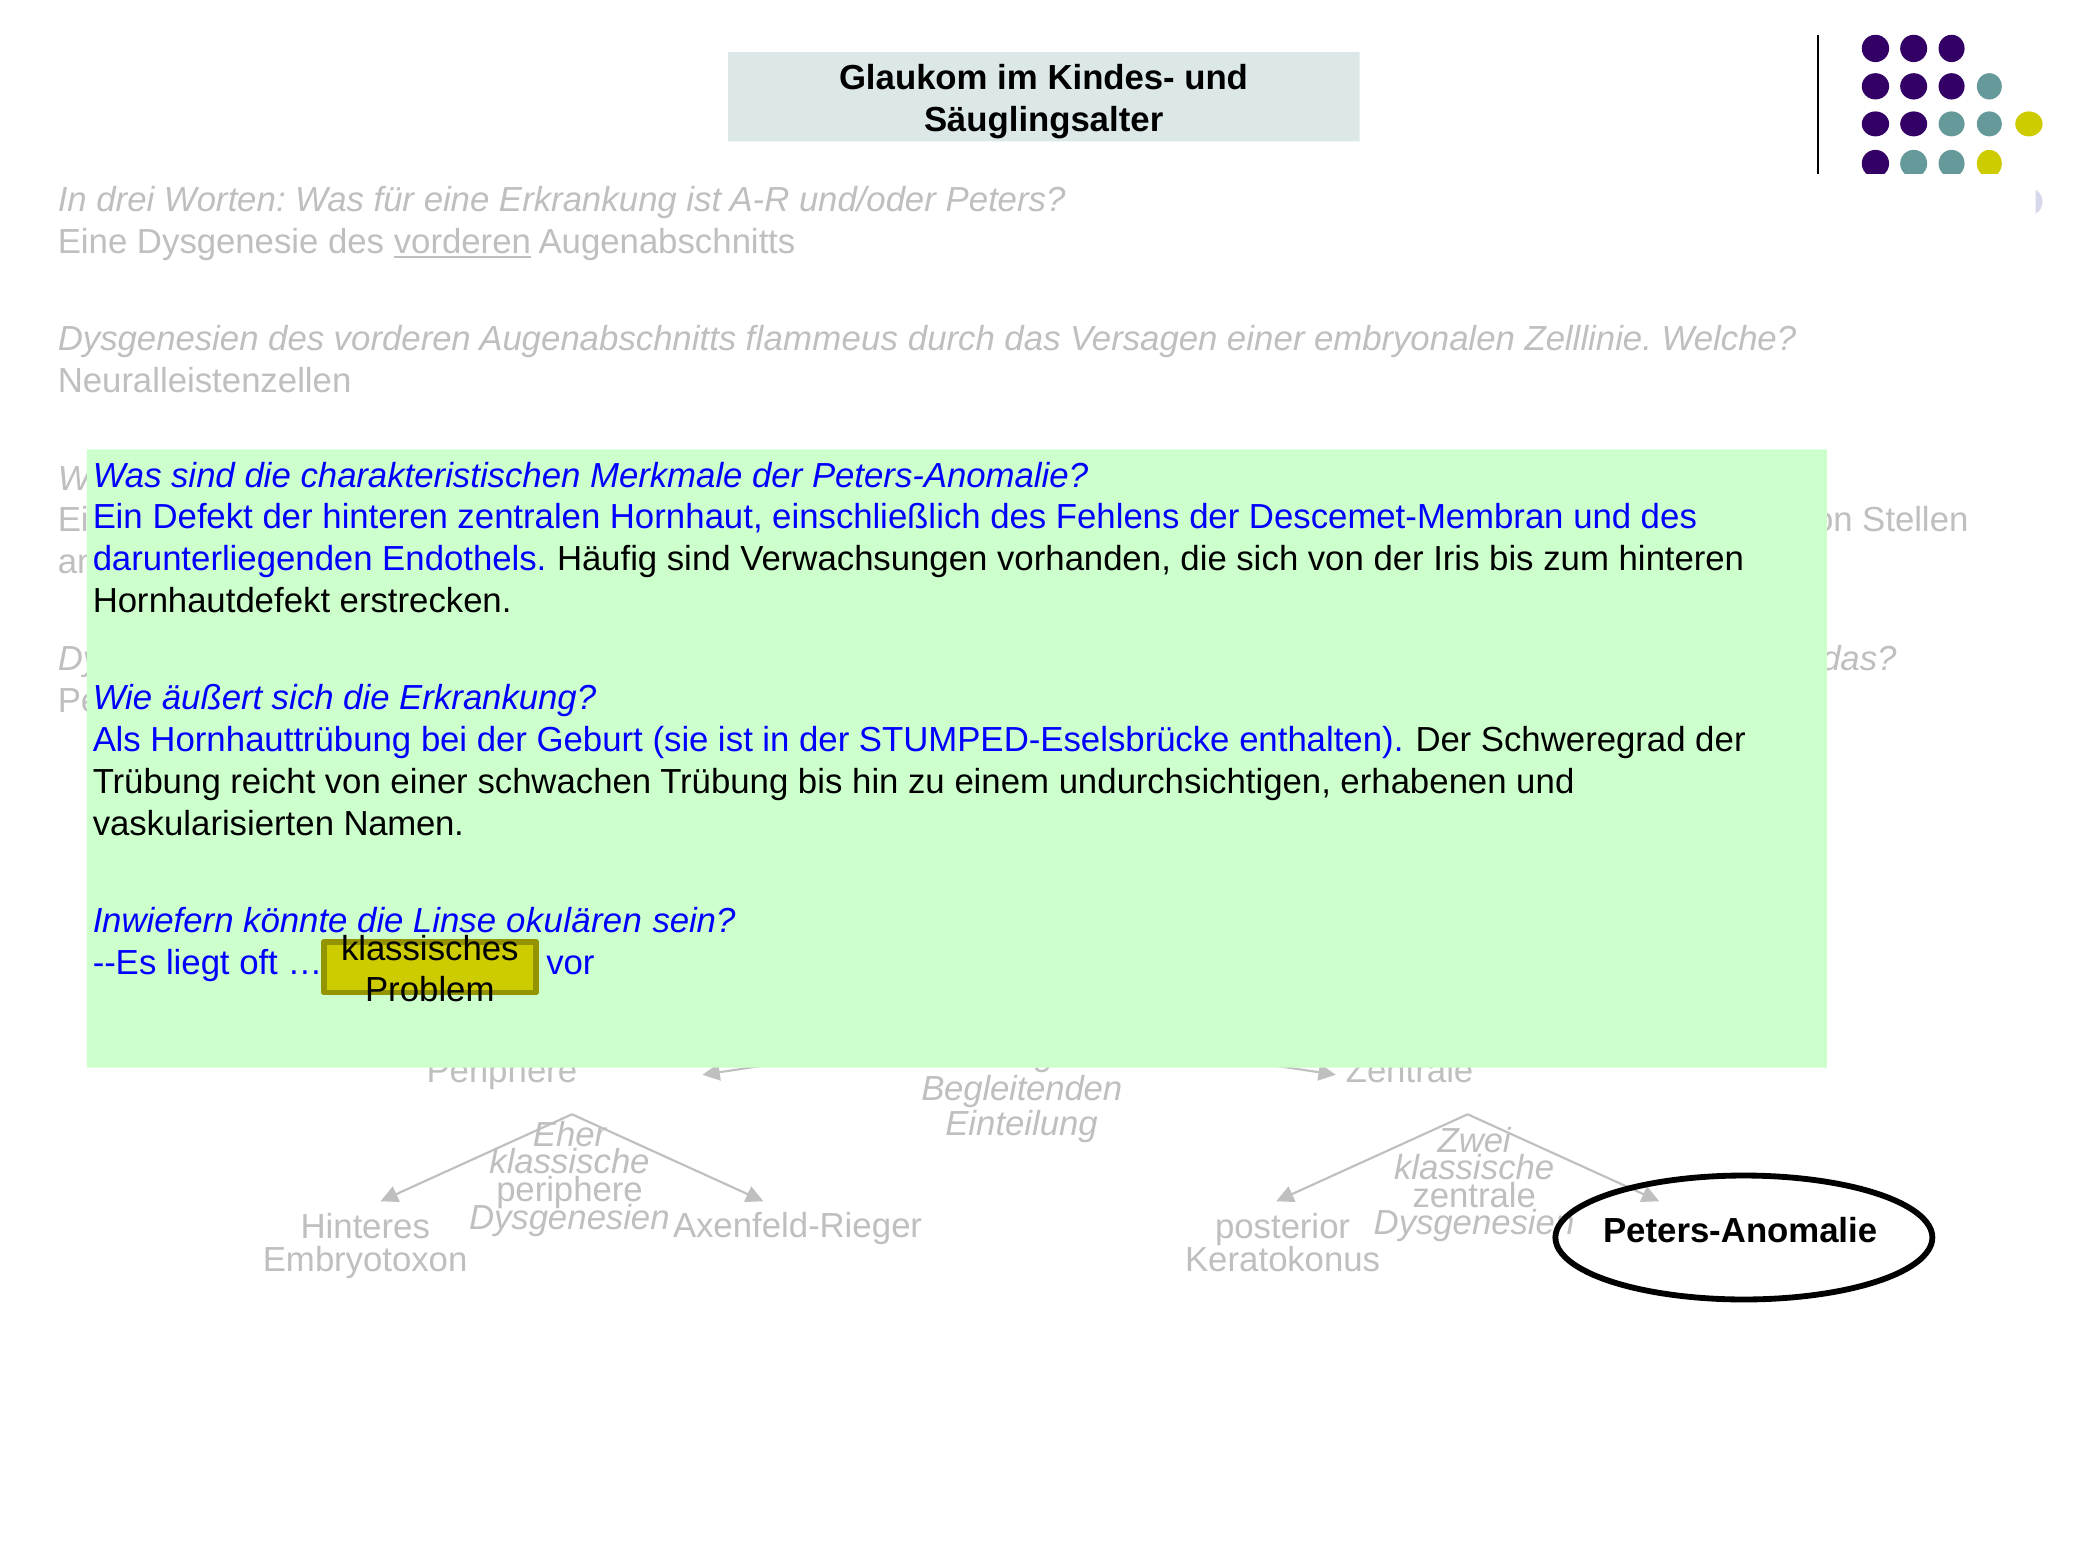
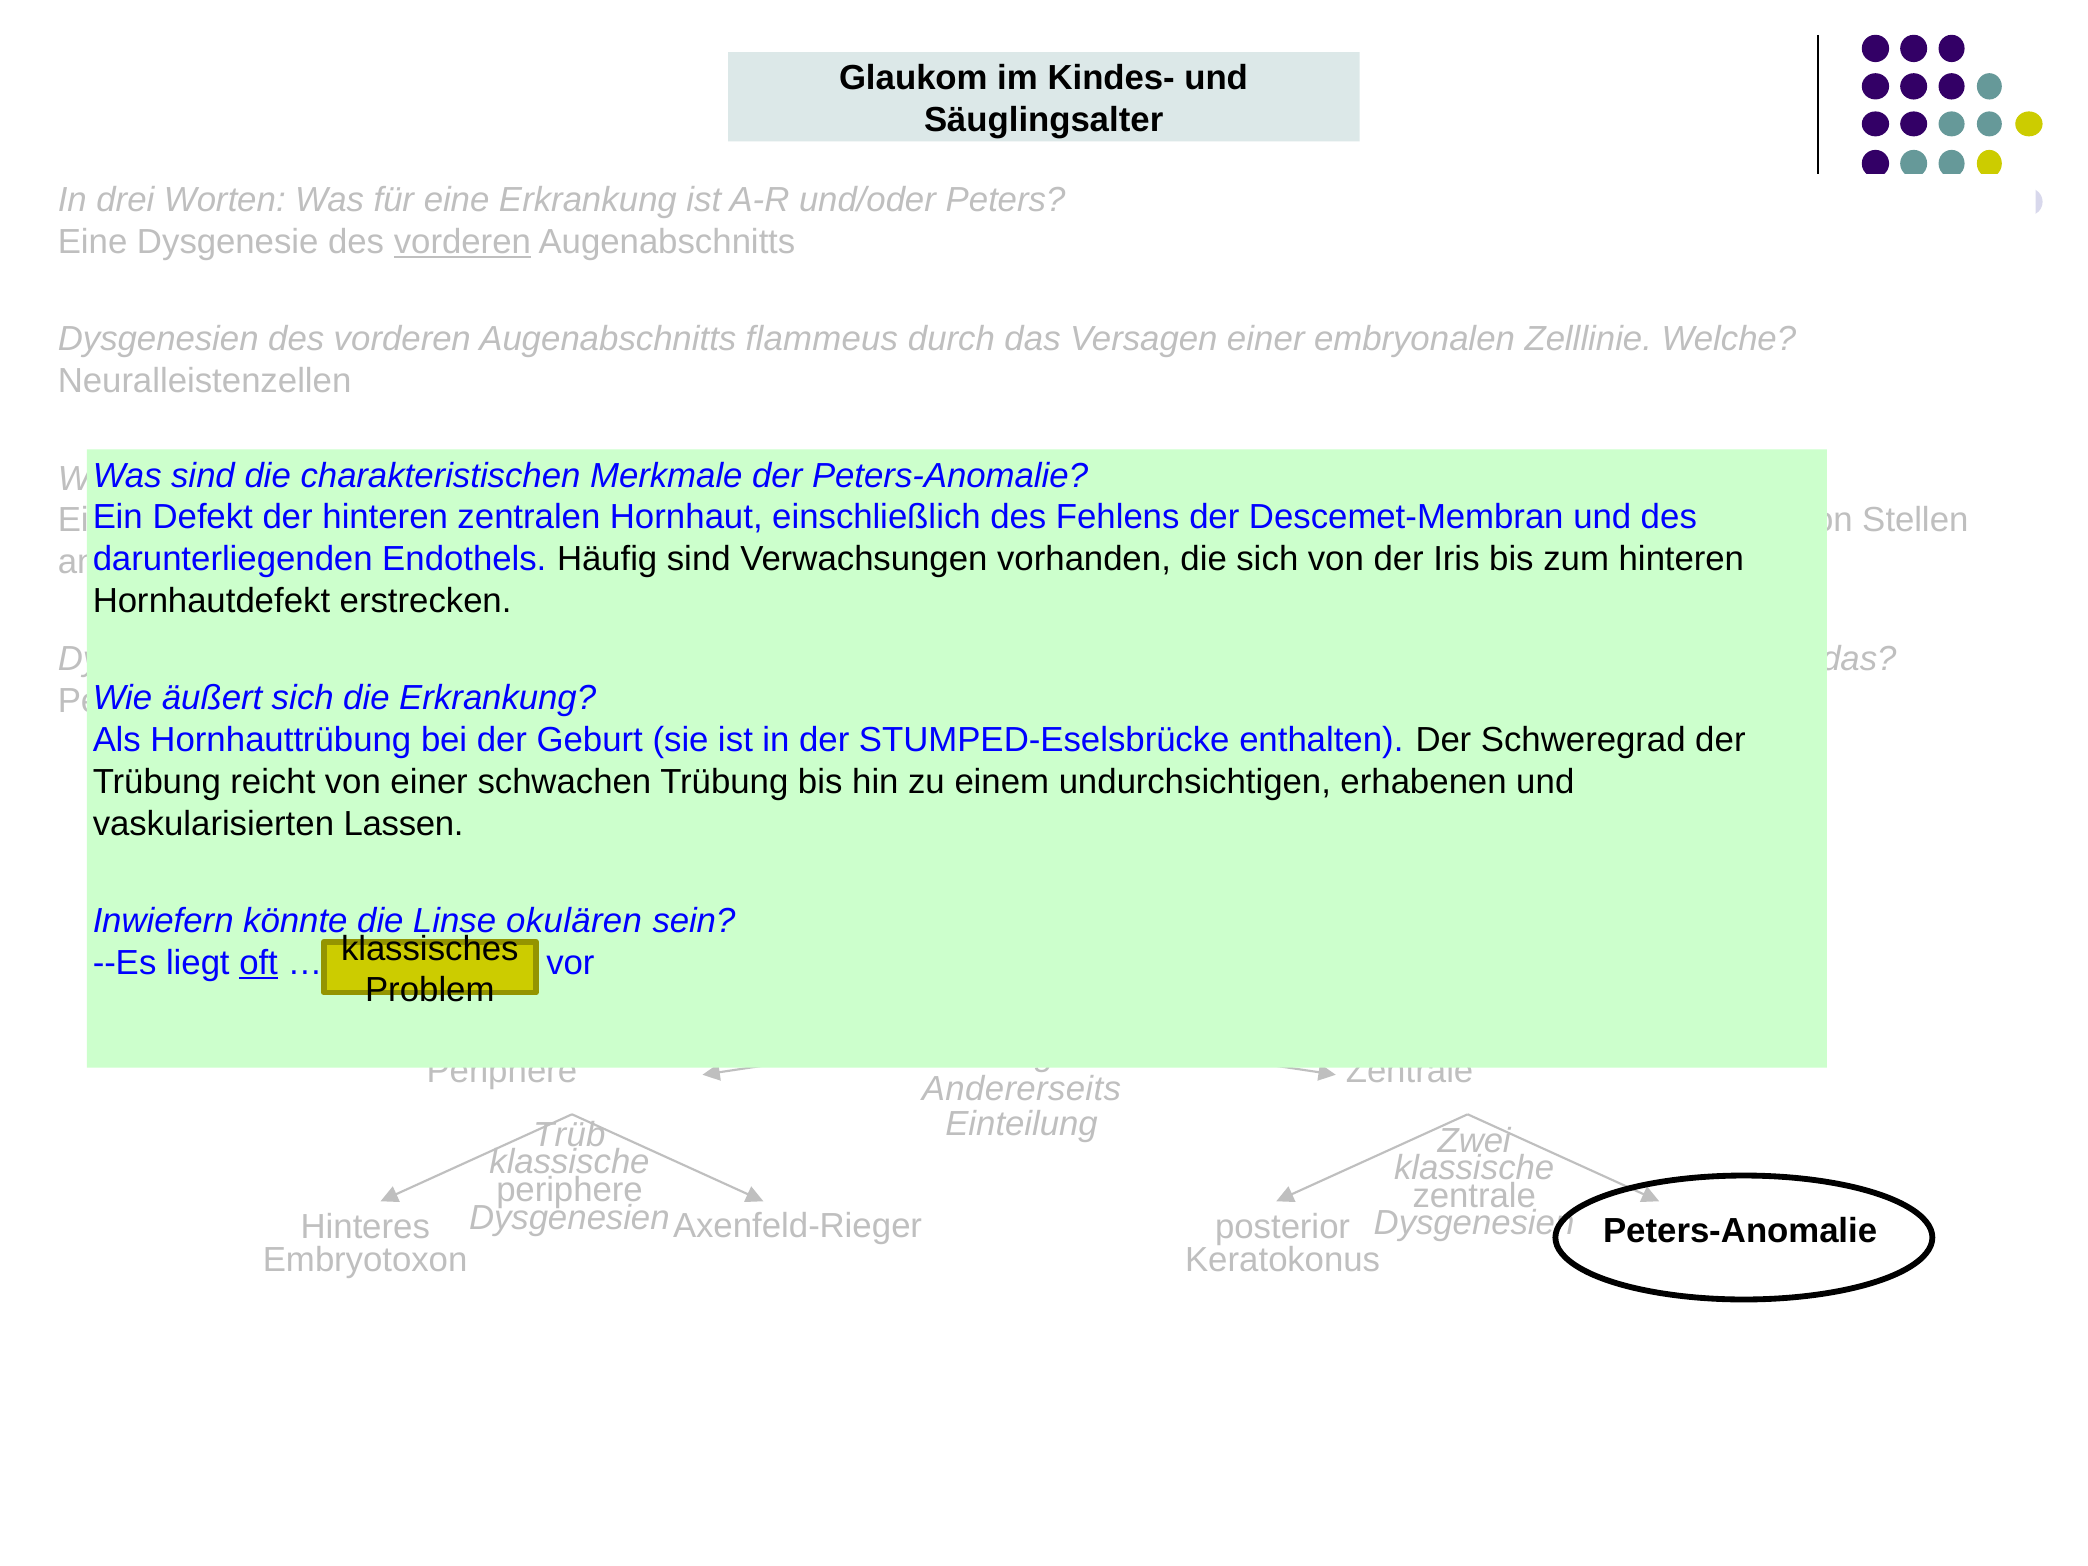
Namen: Namen -> Lassen
oft underline: none -> present
Begleitenden: Begleitenden -> Andererseits
Eher: Eher -> Trüb
